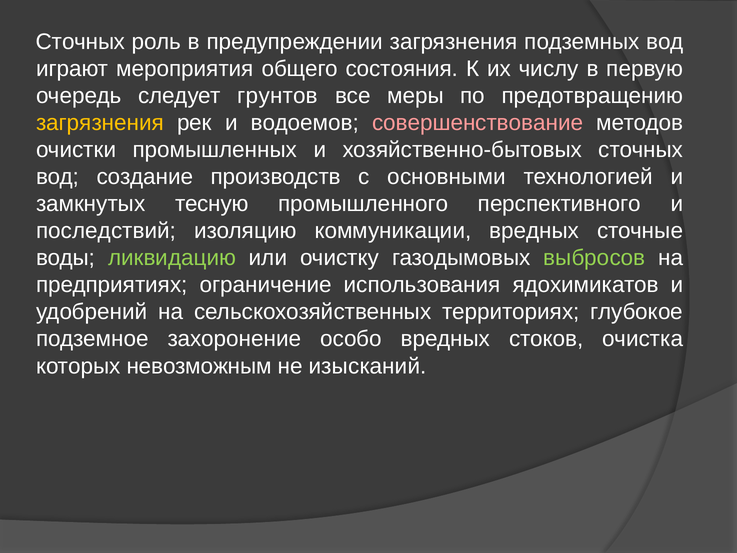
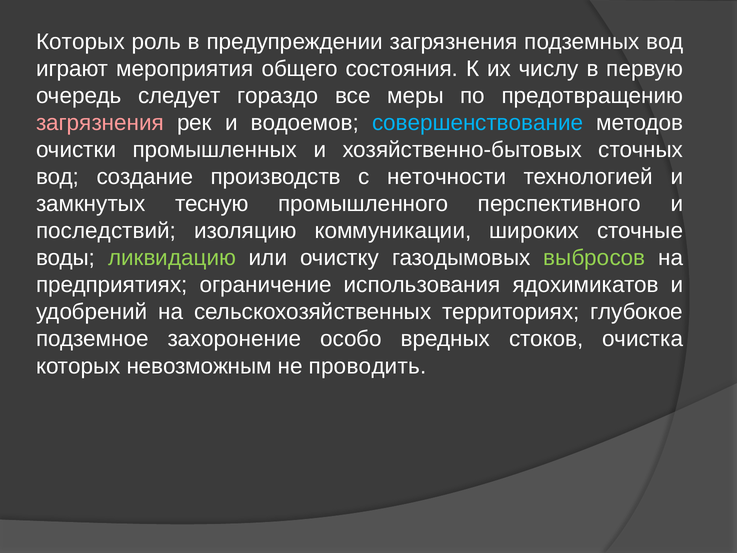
Сточных at (81, 42): Сточных -> Которых
грунтов: грунтов -> гораздо
загрязнения at (100, 123) colour: yellow -> pink
совершенствование colour: pink -> light blue
основными: основными -> неточности
коммуникации вредных: вредных -> широких
изысканий: изысканий -> проводить
